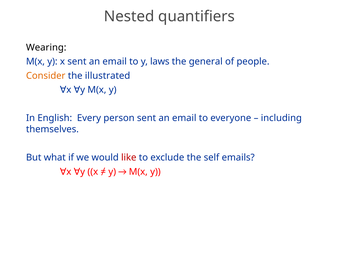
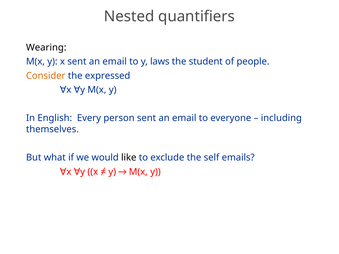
general: general -> student
illustrated: illustrated -> expressed
like colour: red -> black
